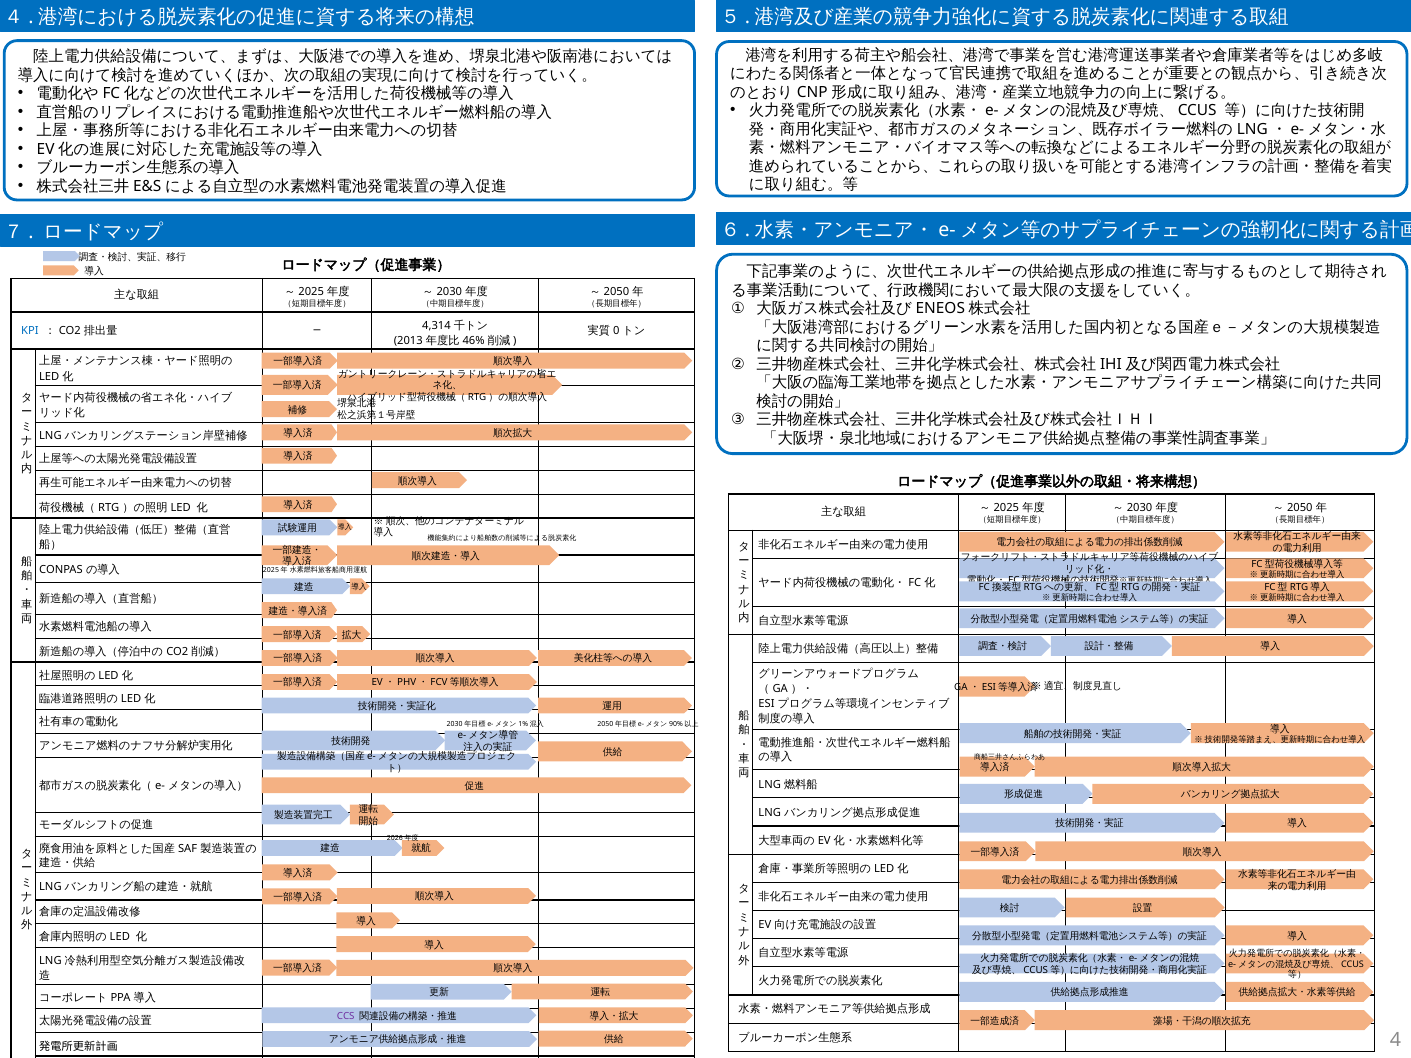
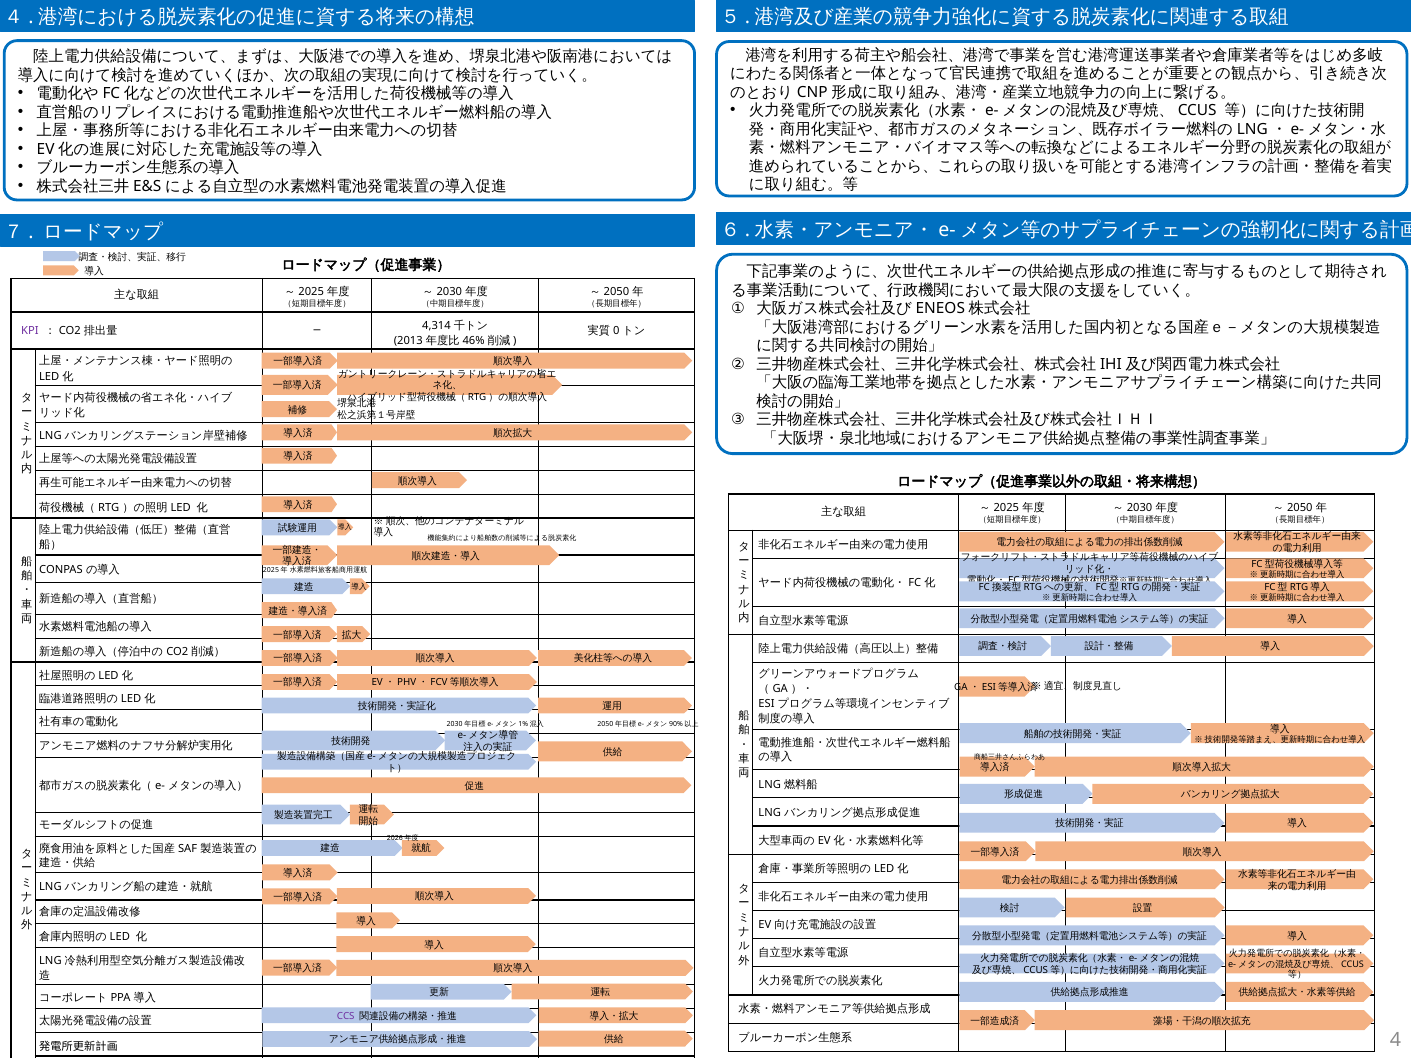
KPI colour: blue -> purple
